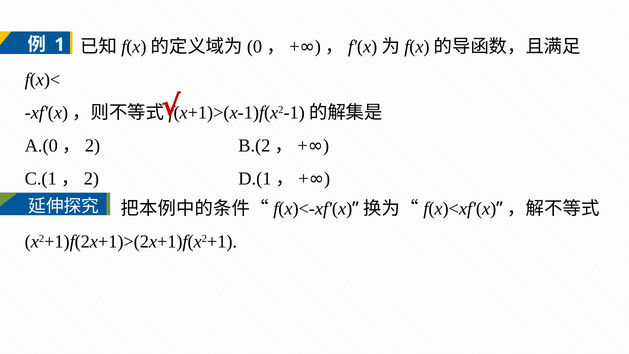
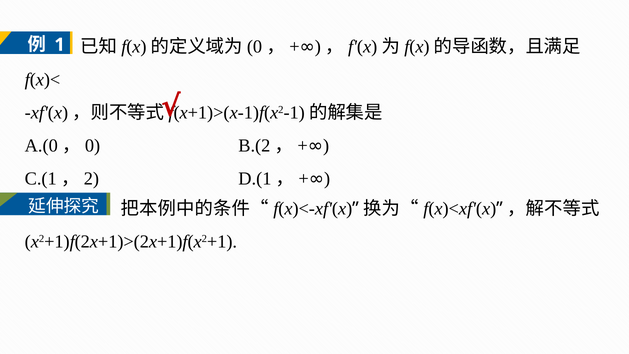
2 at (93, 146): 2 -> 0
